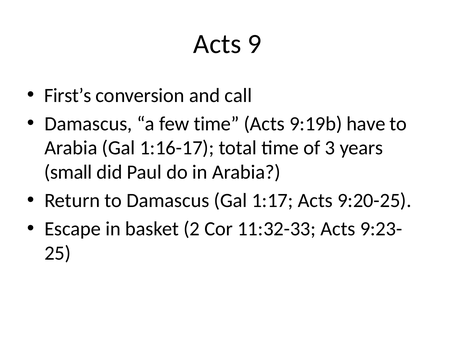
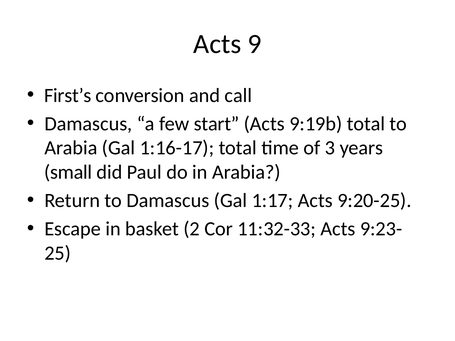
few time: time -> start
9:19b have: have -> total
